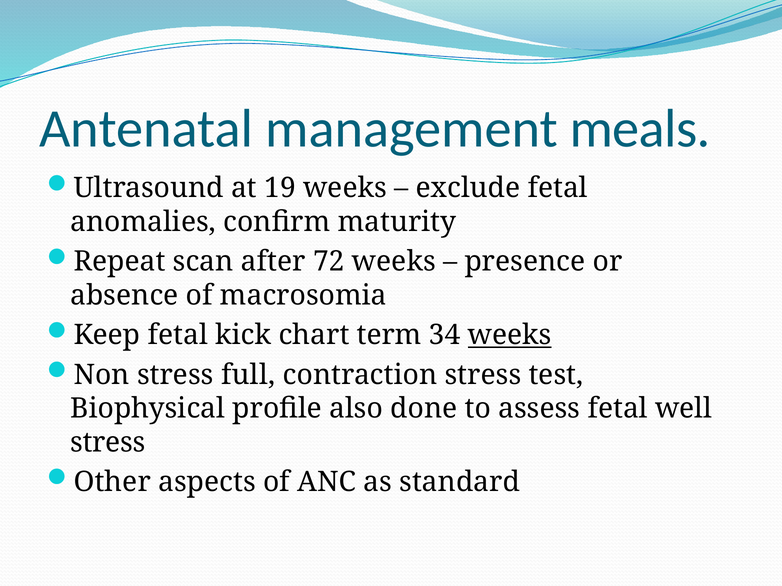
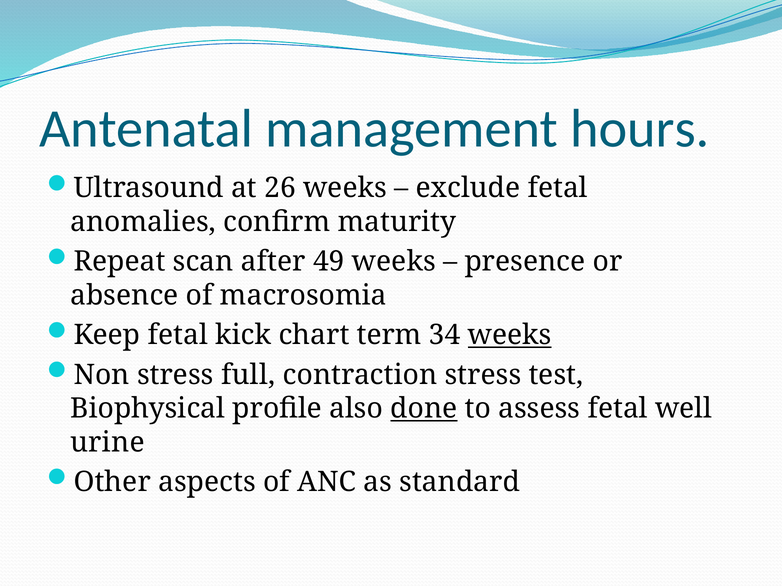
meals: meals -> hours
19: 19 -> 26
72: 72 -> 49
done underline: none -> present
stress at (108, 443): stress -> urine
